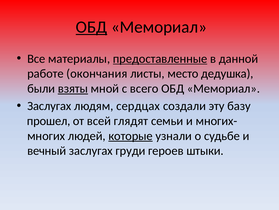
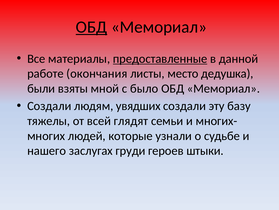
взяты underline: present -> none
всего: всего -> было
Заслугах at (49, 106): Заслугах -> Создали
сердцах: сердцах -> увядших
прошел: прошел -> тяжелы
которые underline: present -> none
вечный: вечный -> нашего
